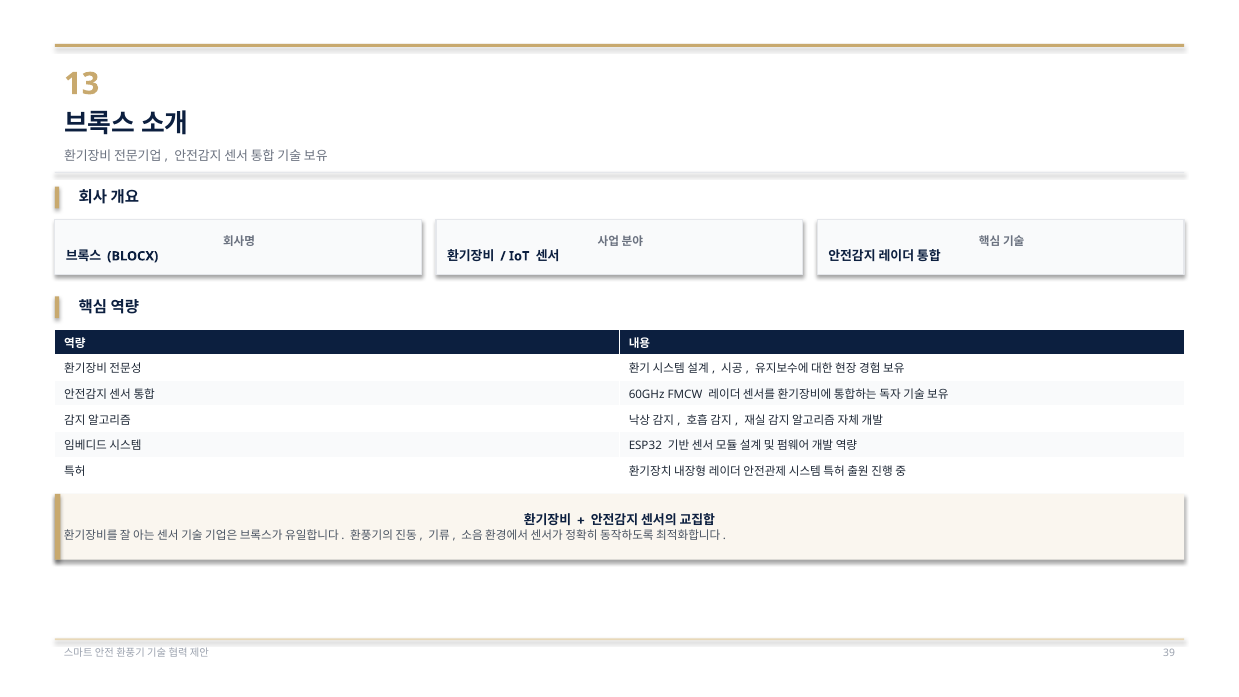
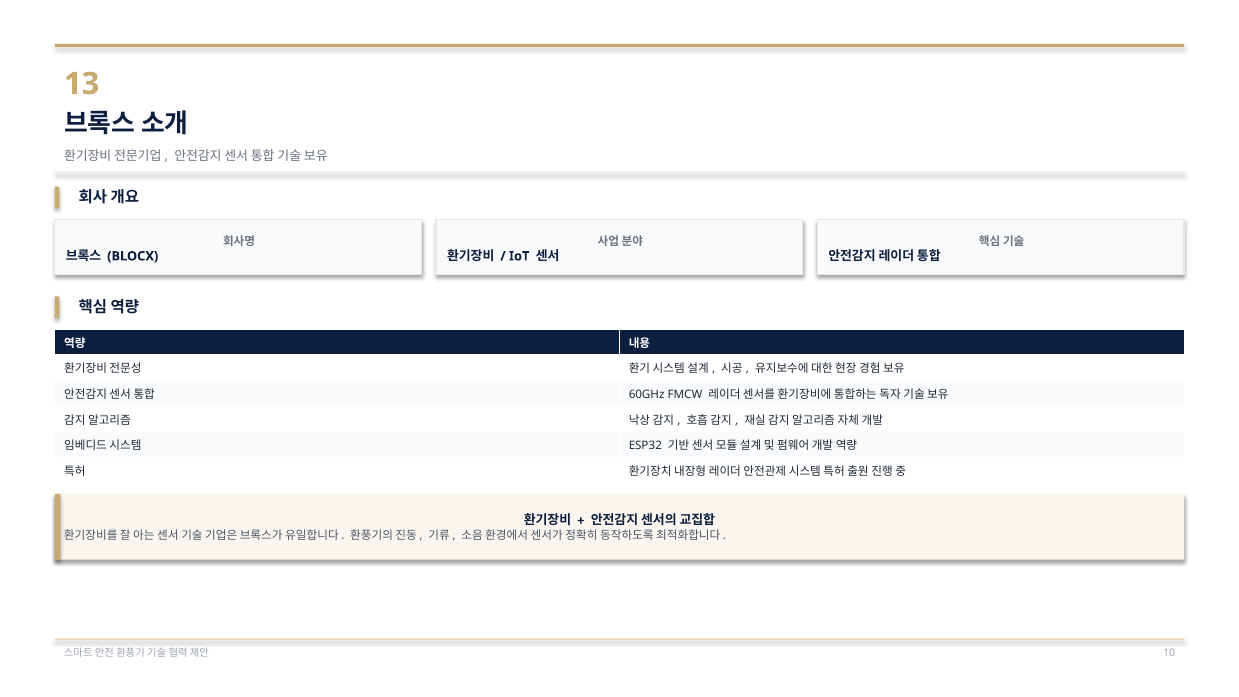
39: 39 -> 10
